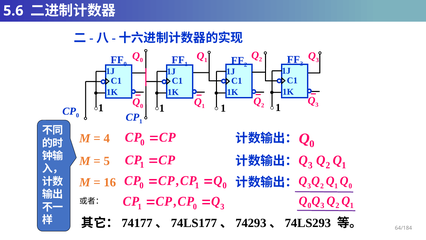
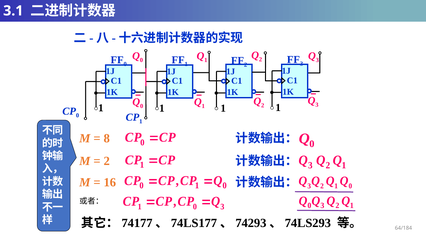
5.6: 5.6 -> 3.1
4: 4 -> 8
5 at (107, 161): 5 -> 2
